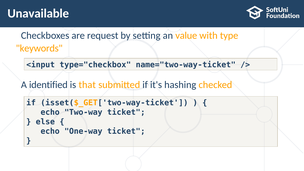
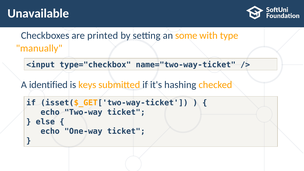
request: request -> printed
value: value -> some
keywords: keywords -> manually
that: that -> keys
